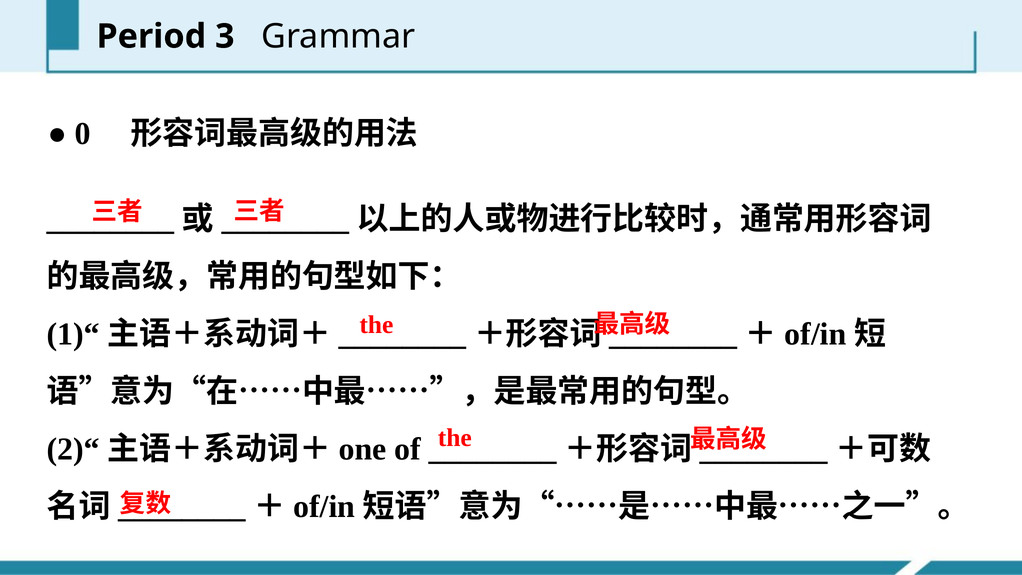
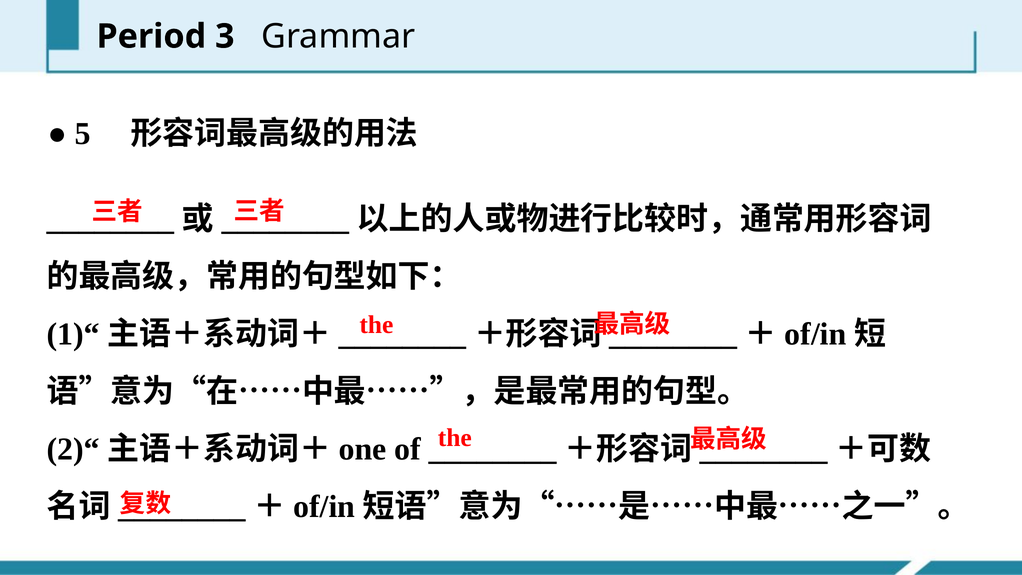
0: 0 -> 5
